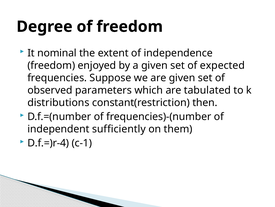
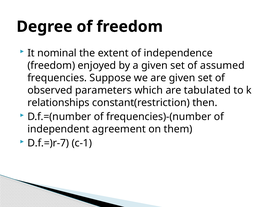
expected: expected -> assumed
distributions: distributions -> relationships
sufficiently: sufficiently -> agreement
D.f.=)r-4: D.f.=)r-4 -> D.f.=)r-7
